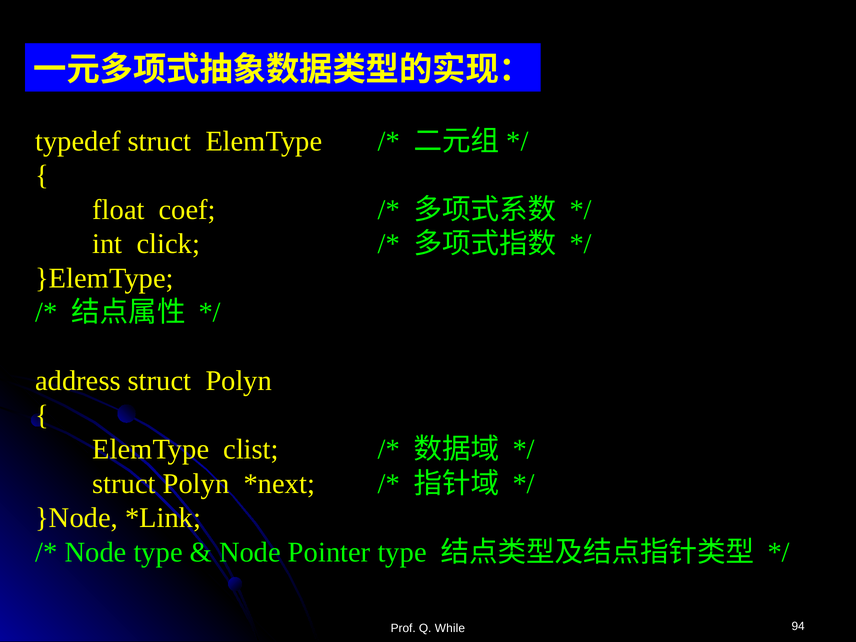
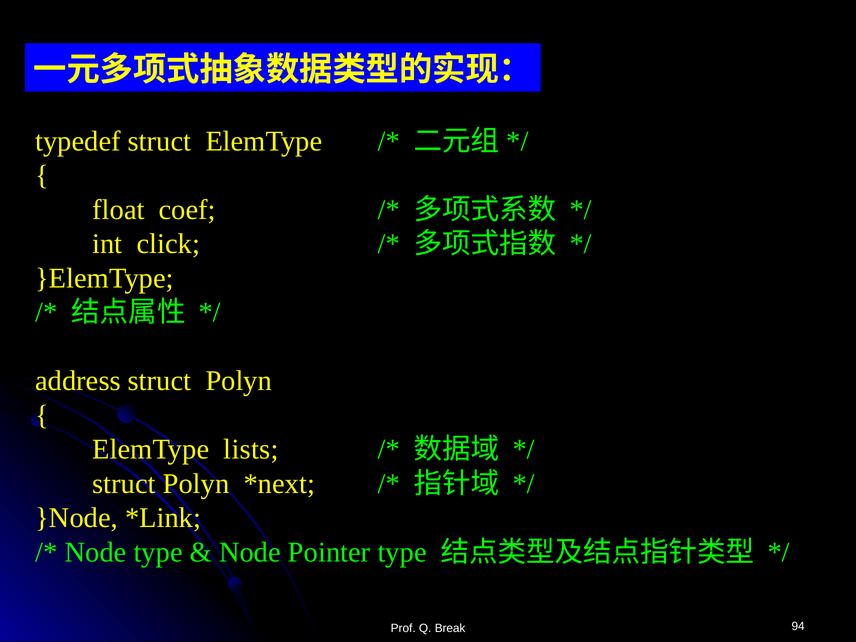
clist: clist -> lists
While: While -> Break
